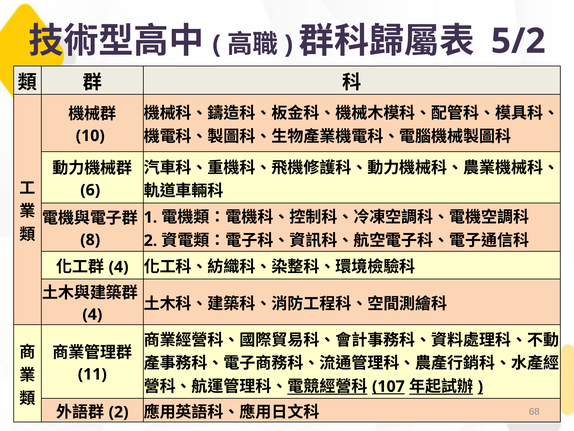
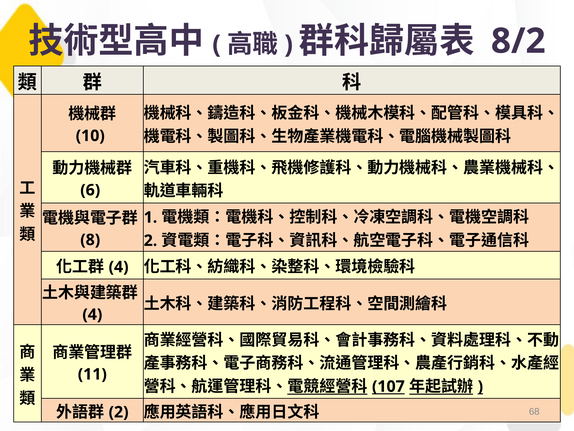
5/2: 5/2 -> 8/2
